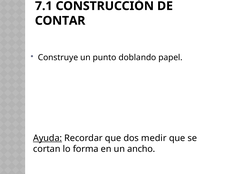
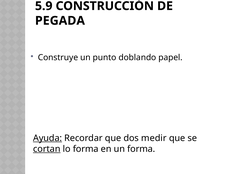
7.1: 7.1 -> 5.9
CONTAR: CONTAR -> PEGADA
cortan underline: none -> present
un ancho: ancho -> forma
